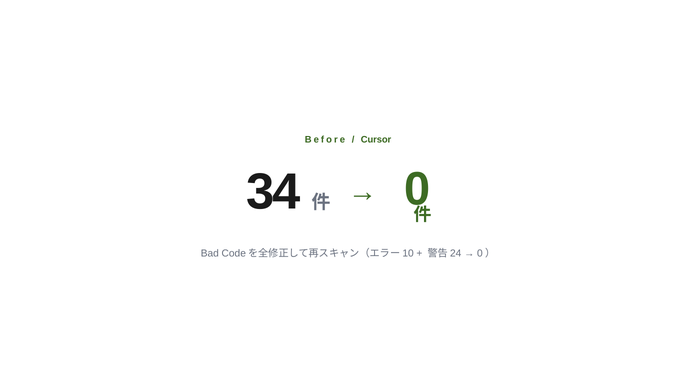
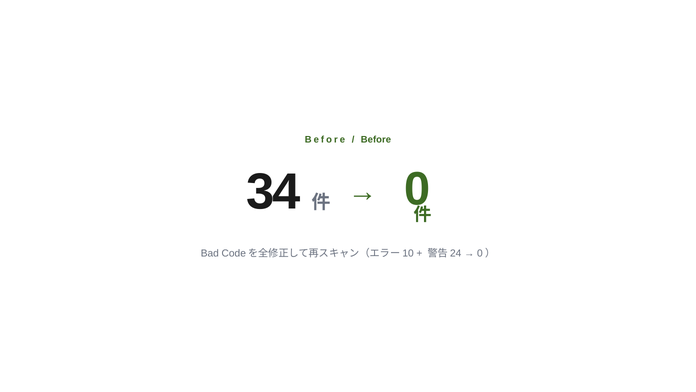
Cursor at (376, 140): Cursor -> Before
